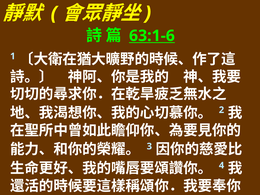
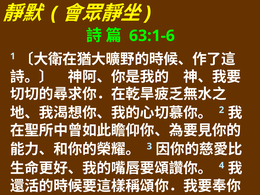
63:1-6 underline: present -> none
